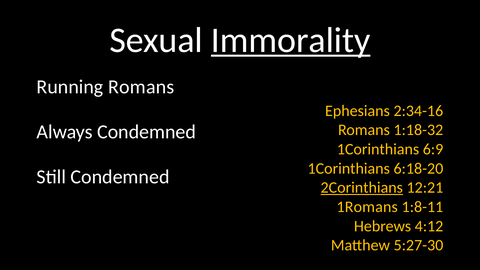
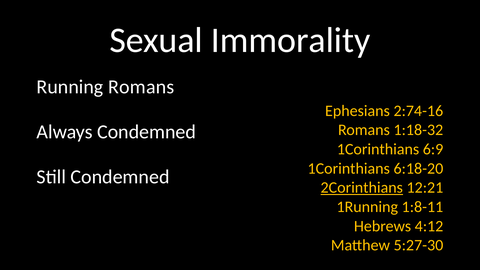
Immorality underline: present -> none
2:34-16: 2:34-16 -> 2:74-16
1Romans: 1Romans -> 1Running
